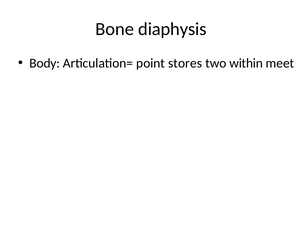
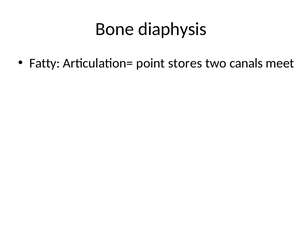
Body: Body -> Fatty
within: within -> canals
